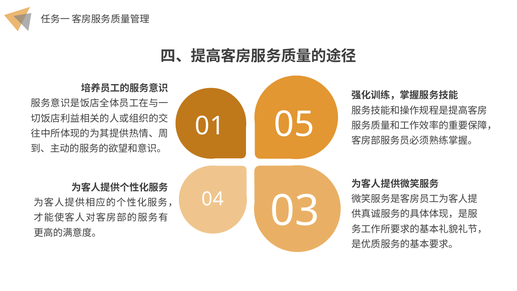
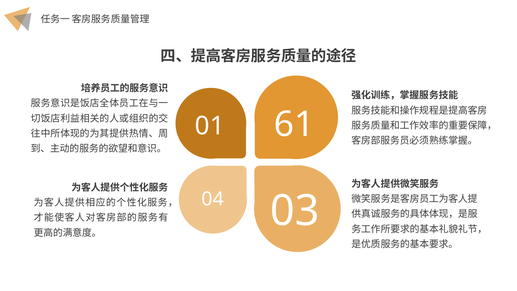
05: 05 -> 61
